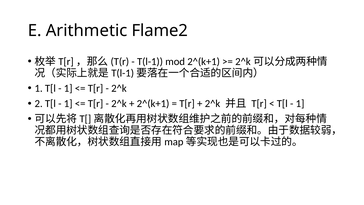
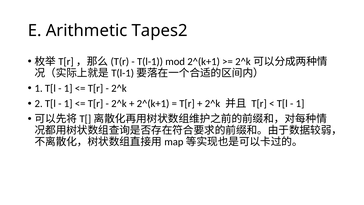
Flame2: Flame2 -> Tapes2
